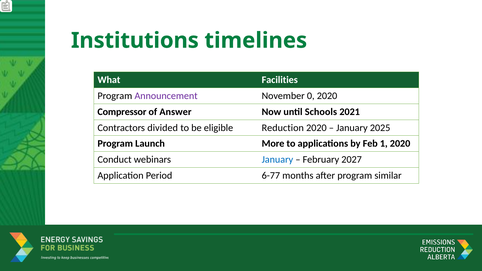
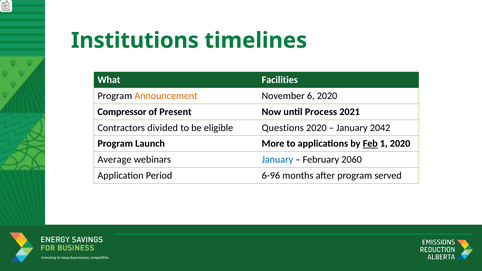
Announcement colour: purple -> orange
0: 0 -> 6
Answer: Answer -> Present
Schools: Schools -> Process
Reduction: Reduction -> Questions
2025: 2025 -> 2042
Feb underline: none -> present
Conduct: Conduct -> Average
2027: 2027 -> 2060
6-77: 6-77 -> 6-96
similar: similar -> served
